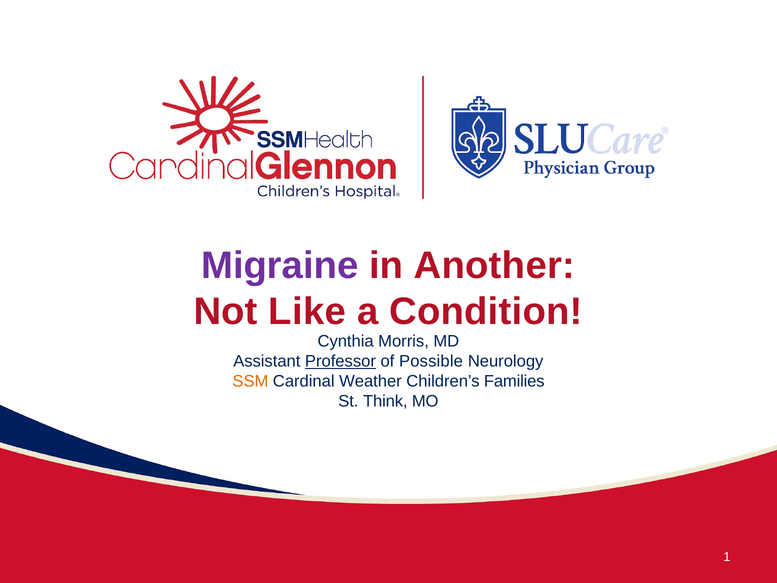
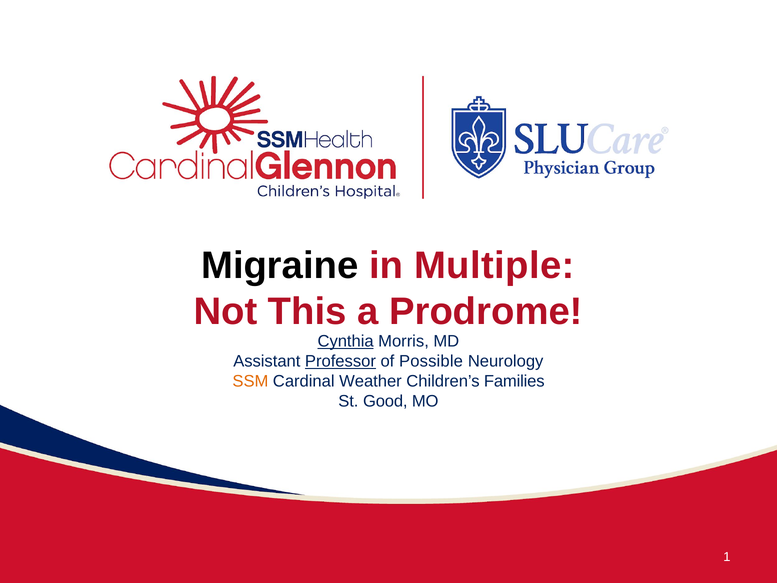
Migraine colour: purple -> black
Another: Another -> Multiple
Like: Like -> This
Condition: Condition -> Prodrome
Cynthia underline: none -> present
Think: Think -> Good
